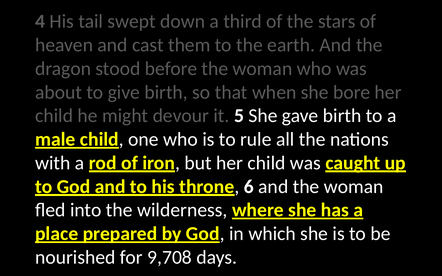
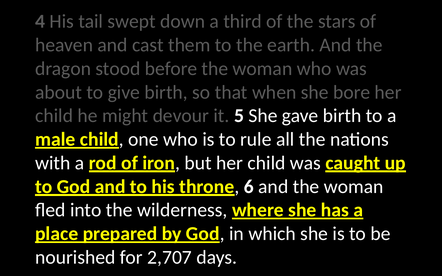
9,708: 9,708 -> 2,707
